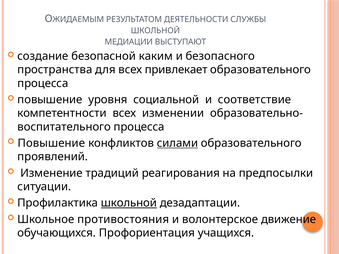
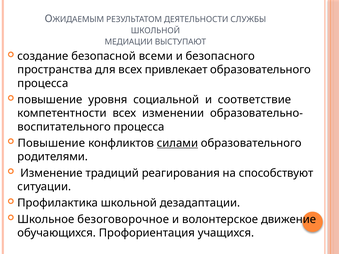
каким: каким -> всеми
проявлений: проявлений -> родителями
предпосылки: предпосылки -> способствуют
школьной at (129, 203) underline: present -> none
противостояния: противостояния -> безоговорочное
